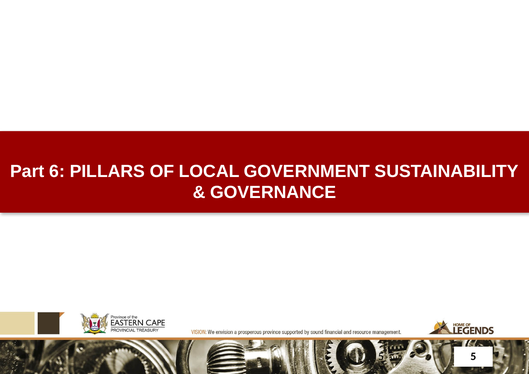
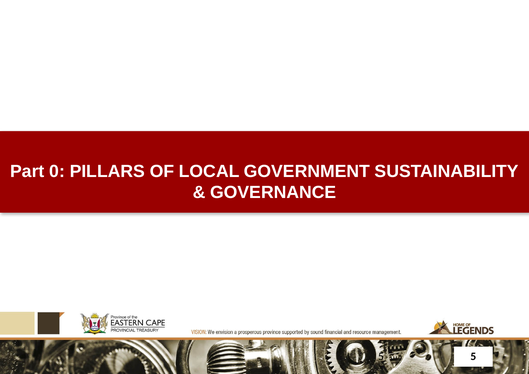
6: 6 -> 0
